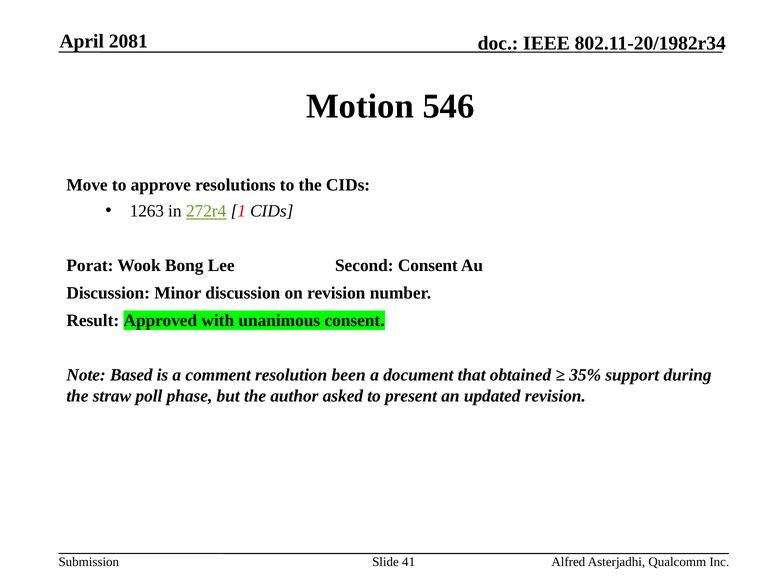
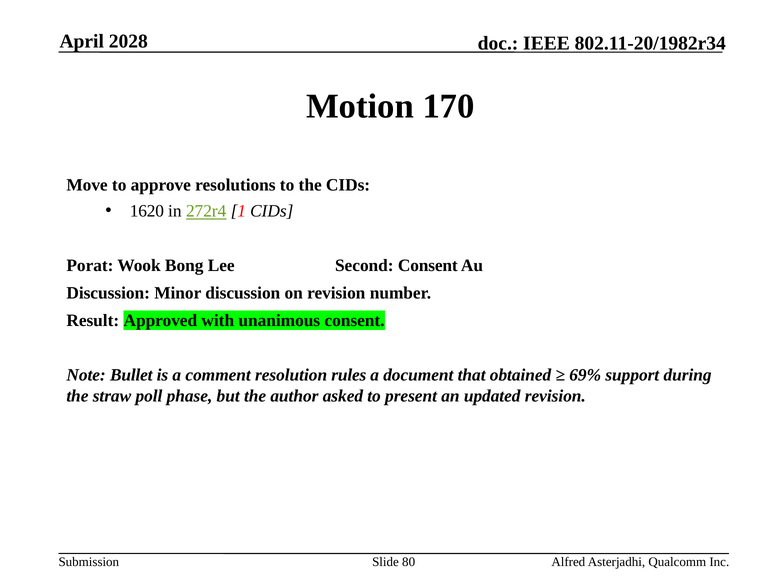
2081: 2081 -> 2028
546: 546 -> 170
1263: 1263 -> 1620
Based: Based -> Bullet
been: been -> rules
35%: 35% -> 69%
41: 41 -> 80
